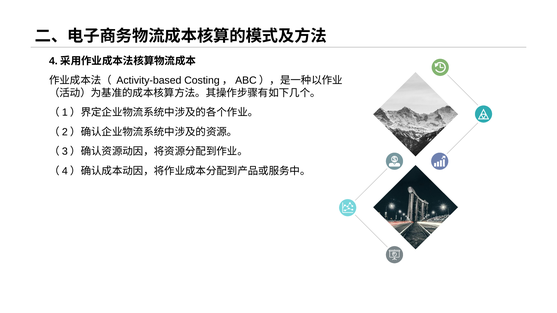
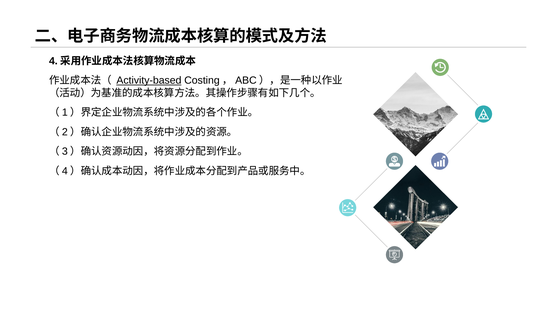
Activity-based underline: none -> present
